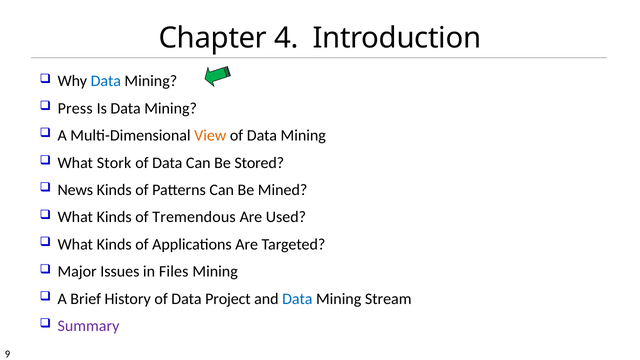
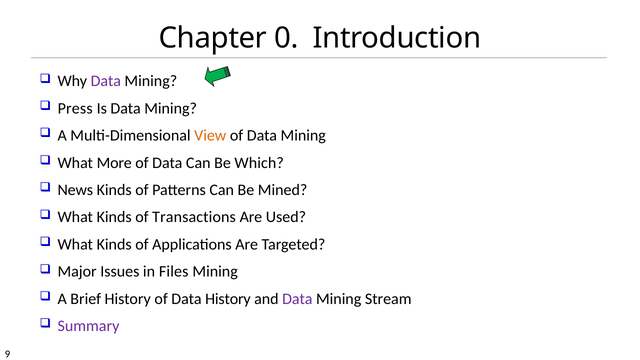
4: 4 -> 0
Data at (106, 81) colour: blue -> purple
Stork: Stork -> More
Stored: Stored -> Which
Tremendous: Tremendous -> Transactions
Data Project: Project -> History
Data at (297, 299) colour: blue -> purple
